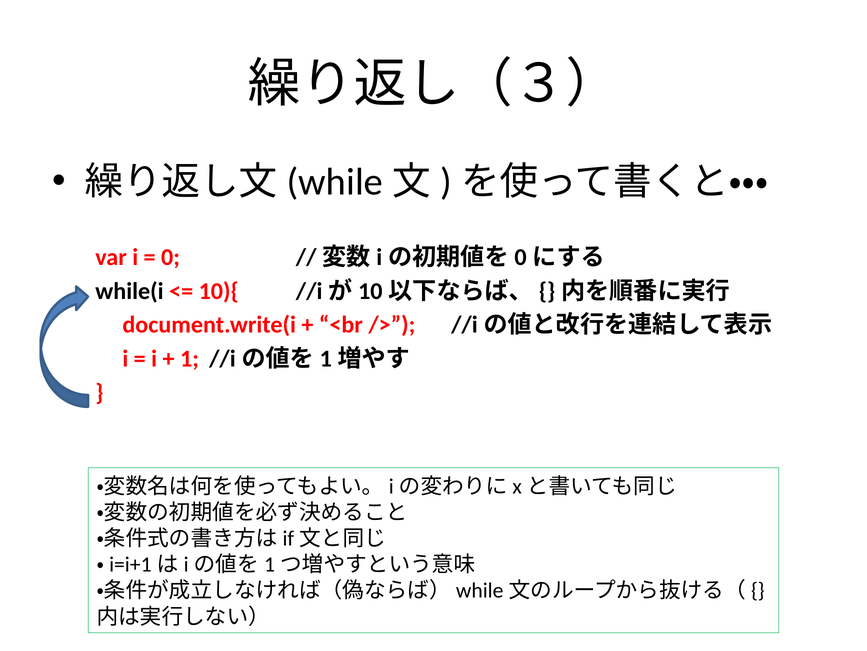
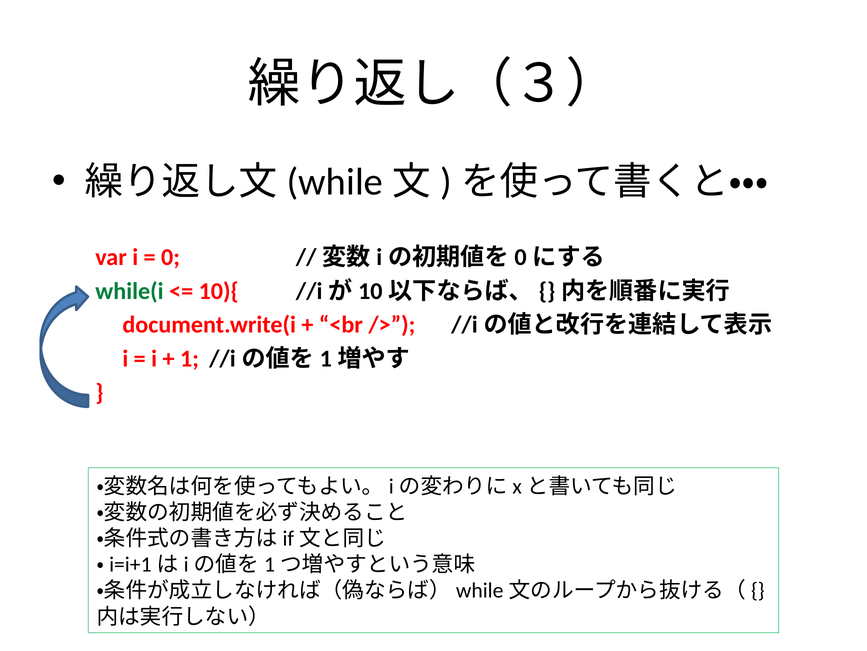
while(i colour: black -> green
